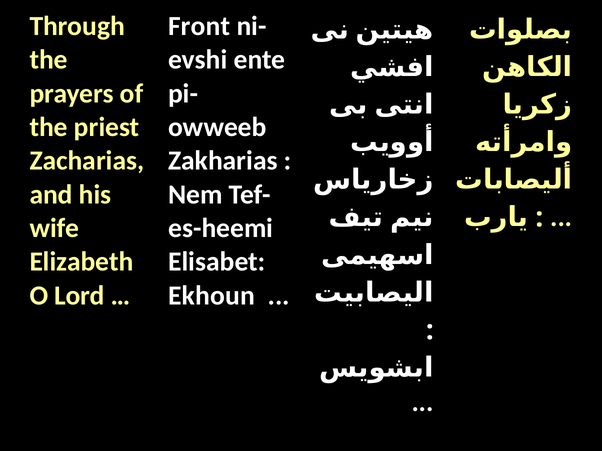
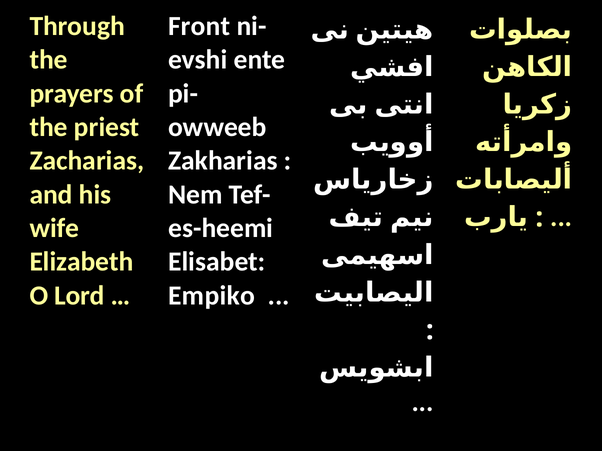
Ekhoun: Ekhoun -> Empiko
